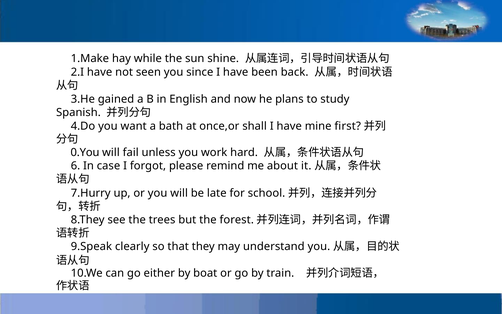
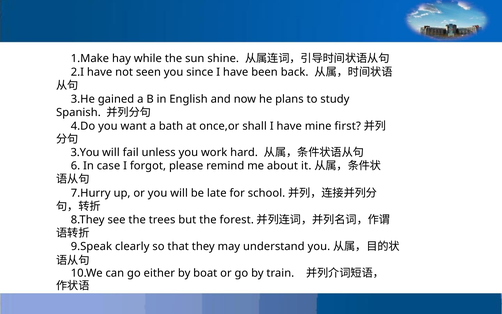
0.You: 0.You -> 3.You
